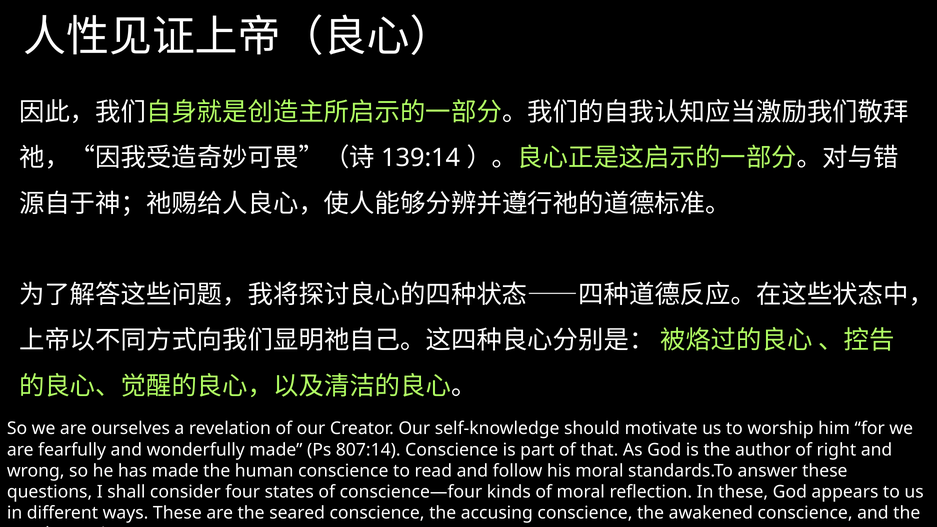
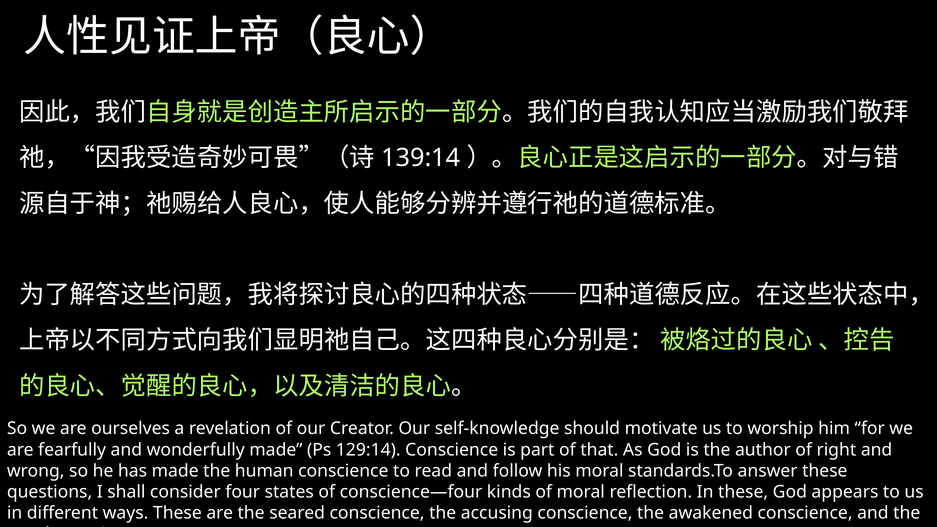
807:14: 807:14 -> 129:14
